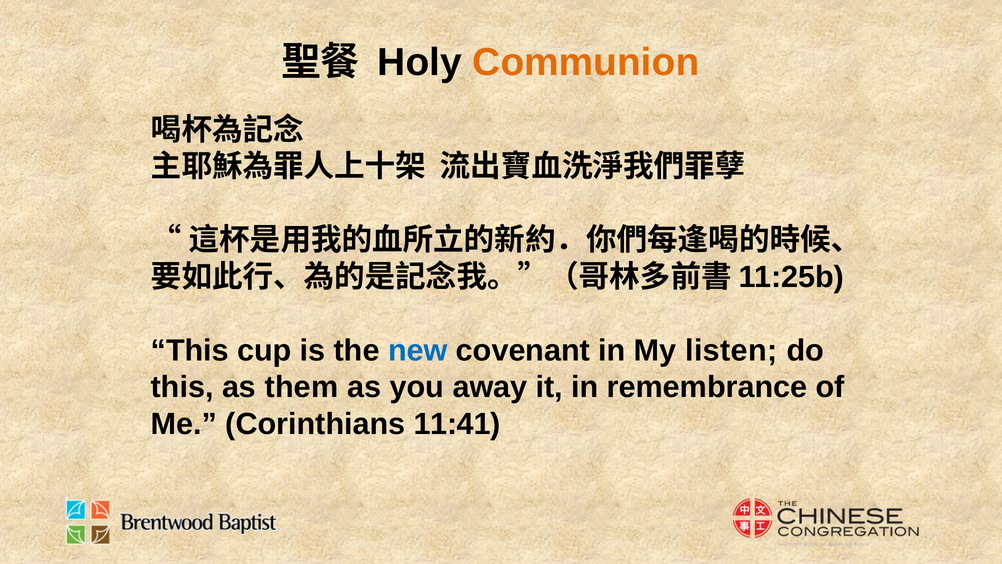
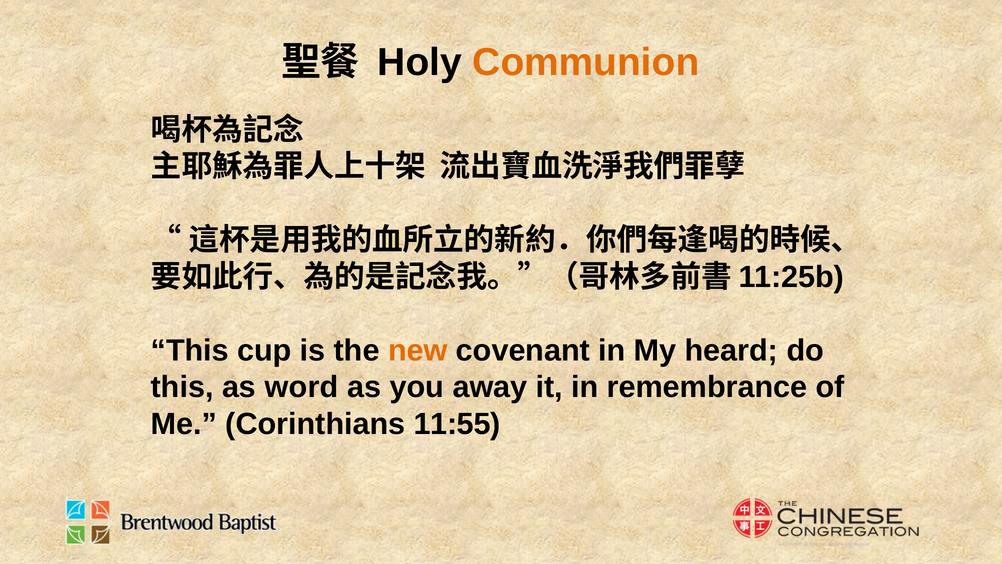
new colour: blue -> orange
listen: listen -> heard
them: them -> word
11:41: 11:41 -> 11:55
